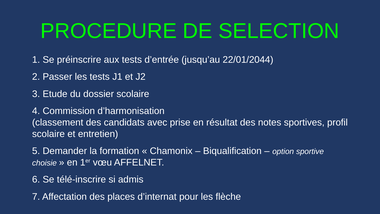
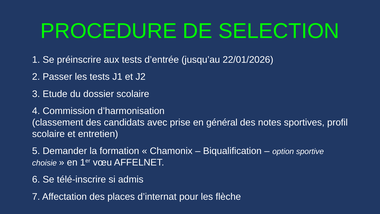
22/01/2044: 22/01/2044 -> 22/01/2026
résultat: résultat -> général
